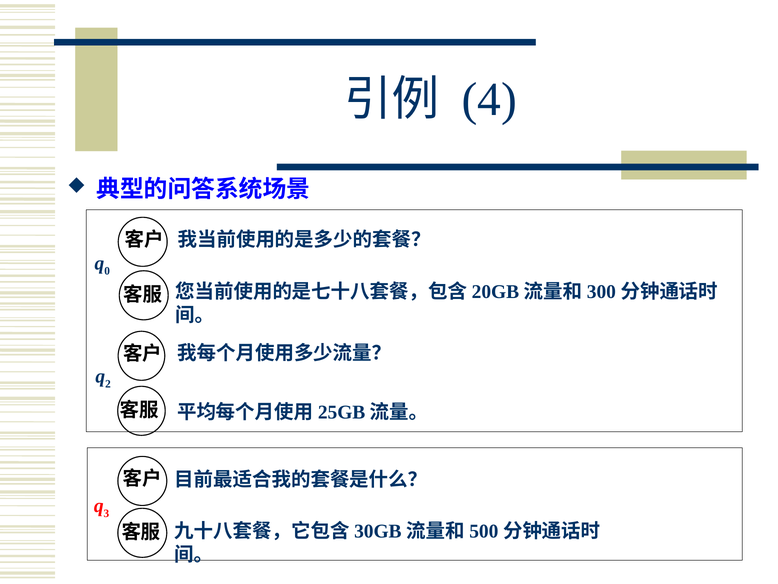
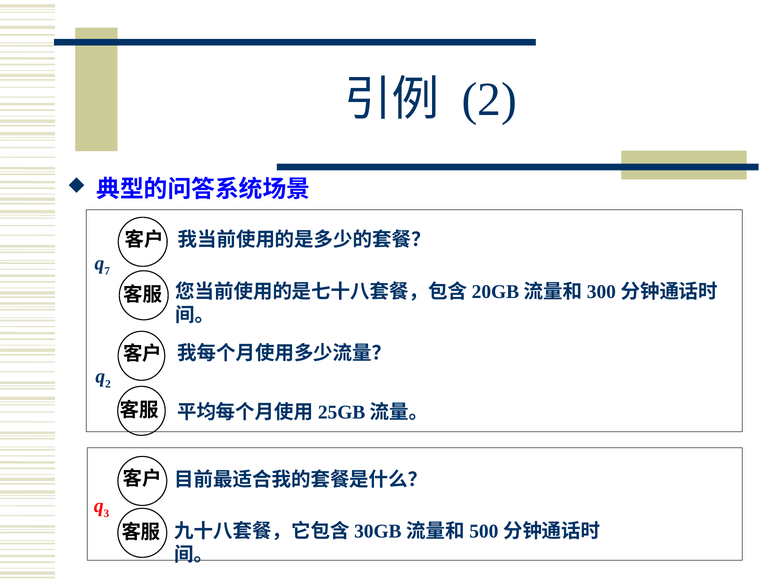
4 at (489, 99): 4 -> 2
0: 0 -> 7
